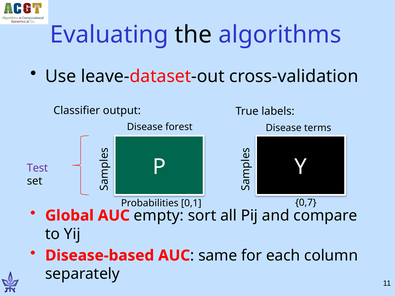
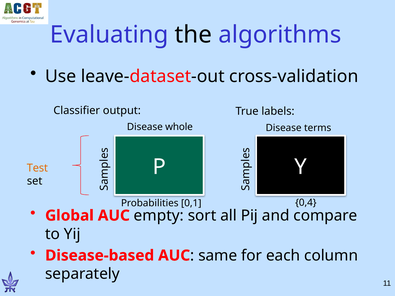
forest: forest -> whole
Test colour: purple -> orange
0,7: 0,7 -> 0,4
